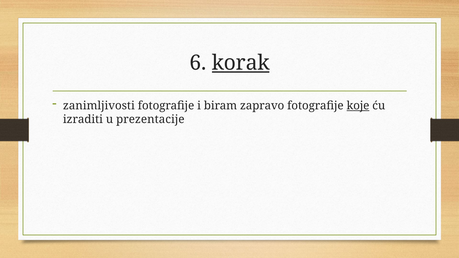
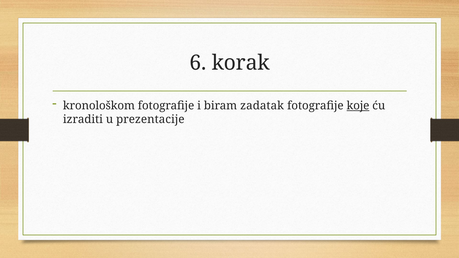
korak underline: present -> none
zanimljivosti: zanimljivosti -> kronološkom
zapravo: zapravo -> zadatak
